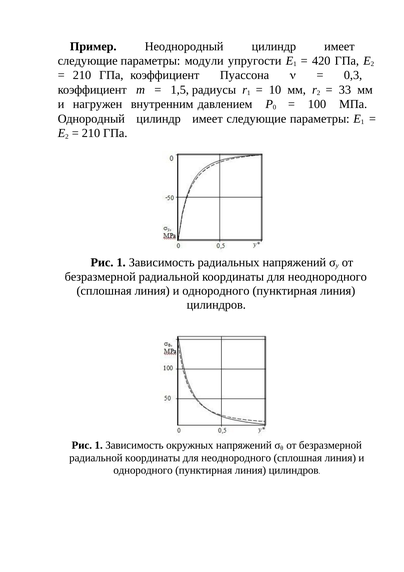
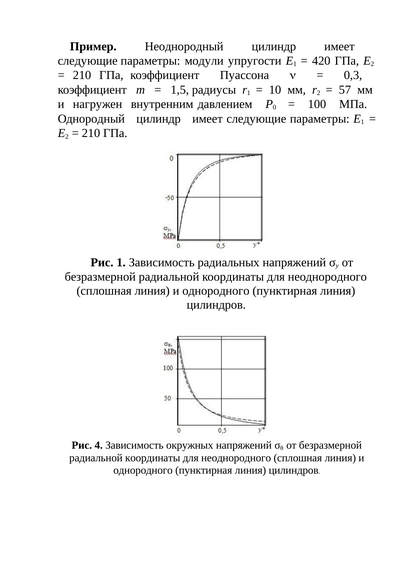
33: 33 -> 57
1 at (99, 445): 1 -> 4
